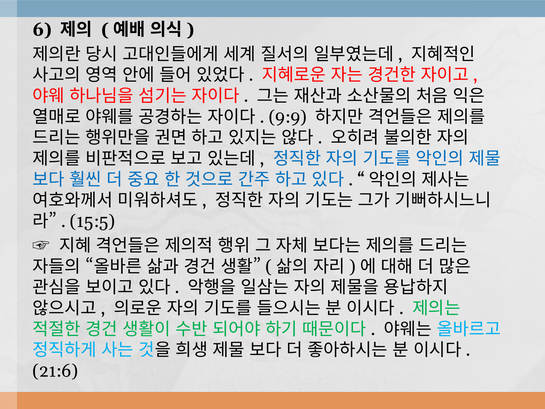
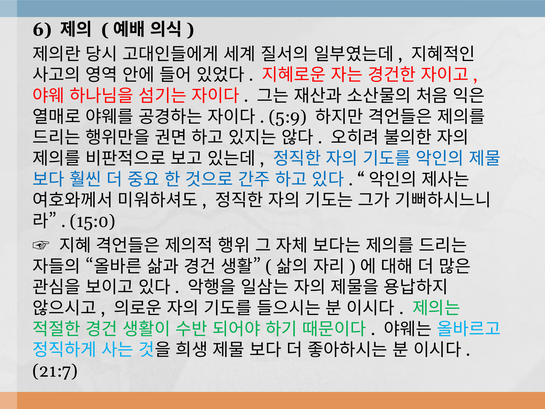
9:9: 9:9 -> 5:9
15:5: 15:5 -> 15:0
21:6: 21:6 -> 21:7
